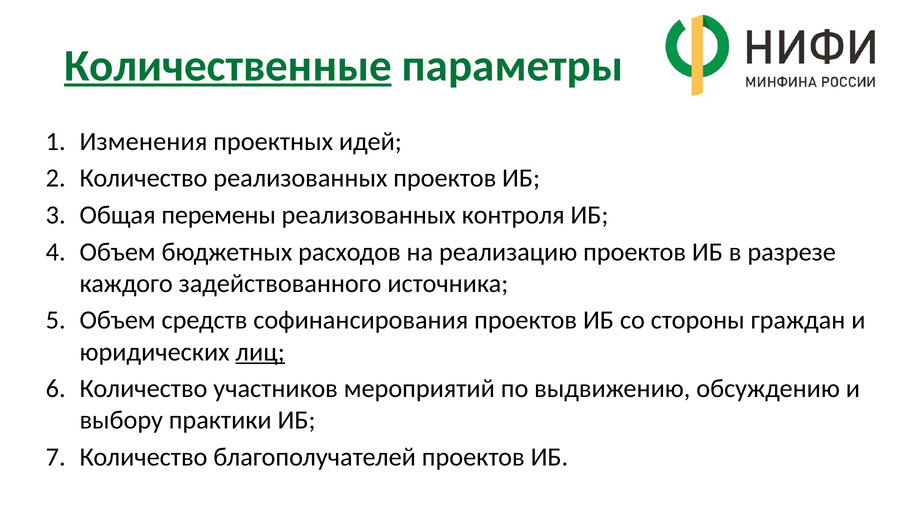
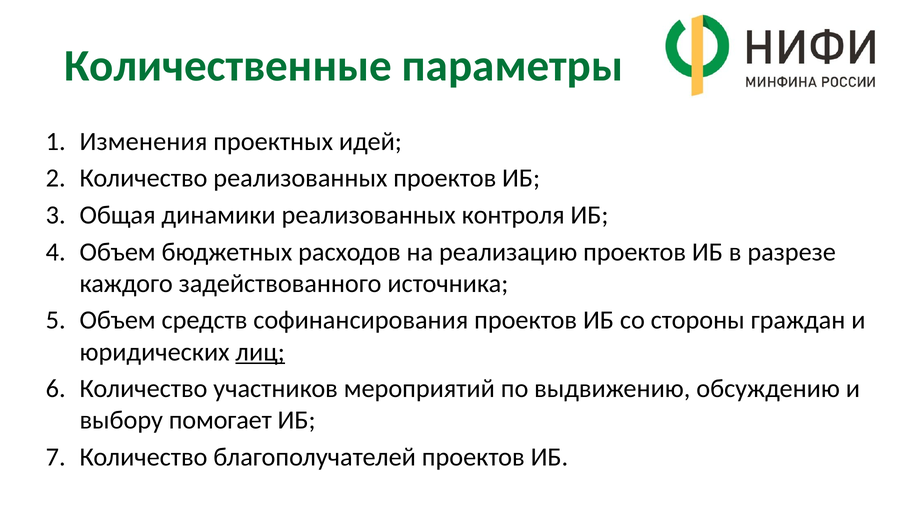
Количественные underline: present -> none
перемены: перемены -> динамики
практики: практики -> помогает
